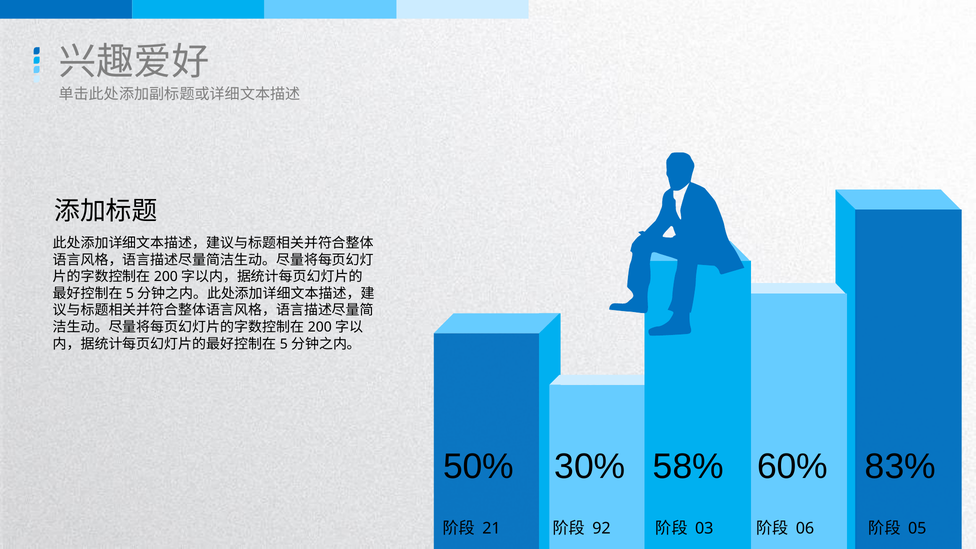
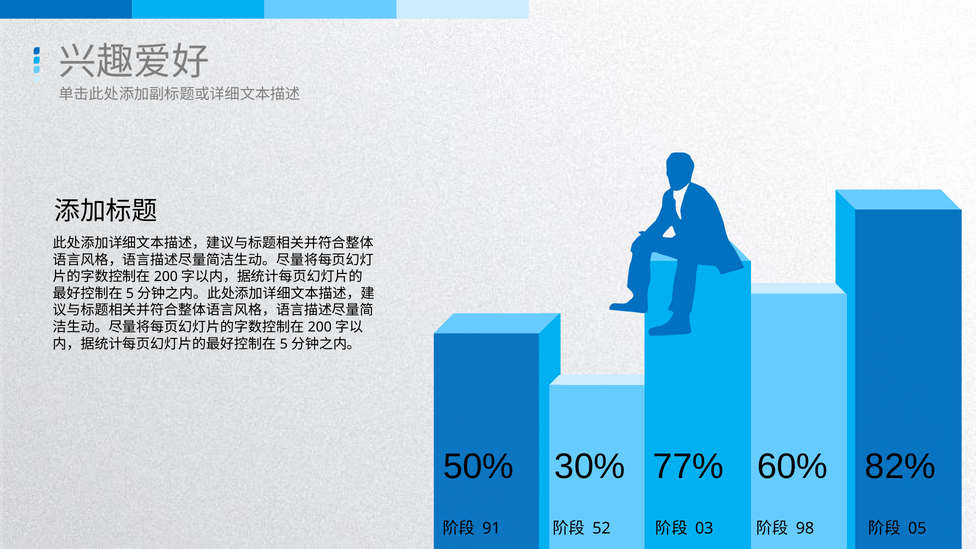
58%: 58% -> 77%
83%: 83% -> 82%
21: 21 -> 91
92: 92 -> 52
06: 06 -> 98
